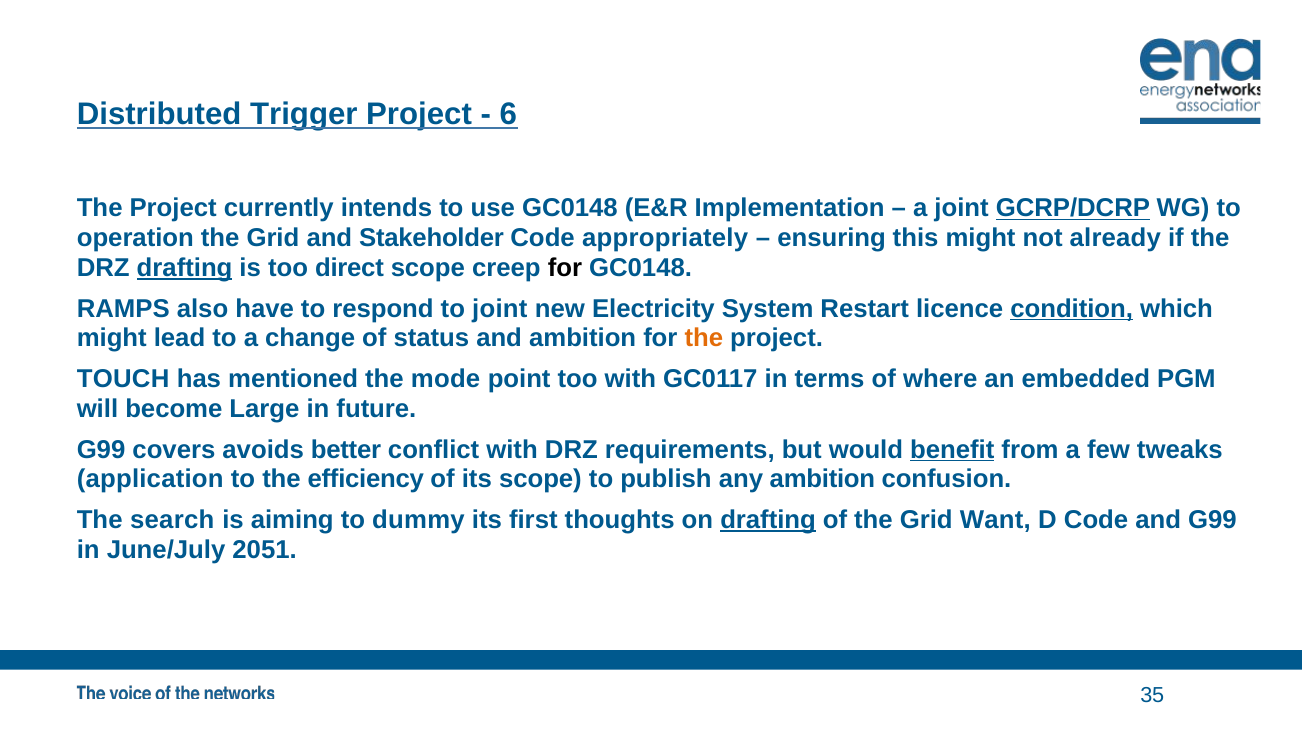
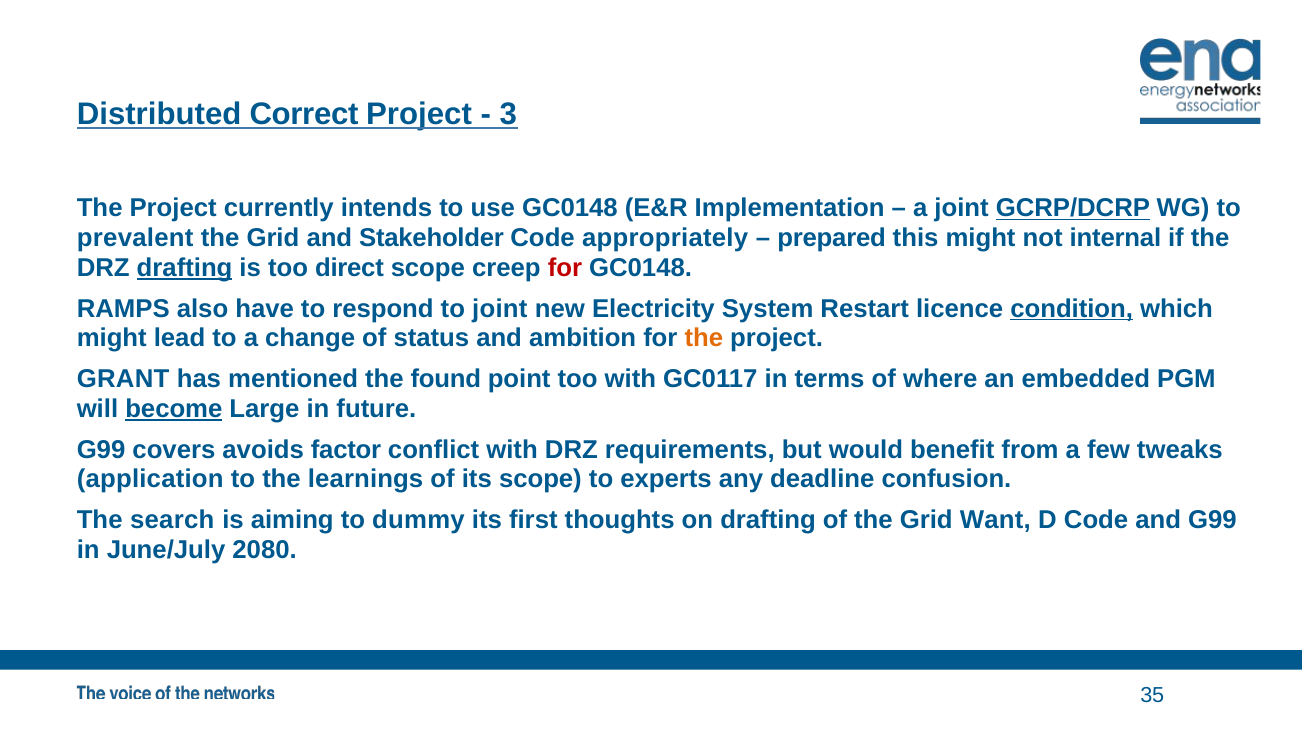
Trigger: Trigger -> Correct
6: 6 -> 3
operation: operation -> prevalent
ensuring: ensuring -> prepared
already: already -> internal
for at (565, 268) colour: black -> red
TOUCH: TOUCH -> GRANT
mode: mode -> found
become underline: none -> present
better: better -> factor
benefit underline: present -> none
efficiency: efficiency -> learnings
publish: publish -> experts
any ambition: ambition -> deadline
drafting at (768, 520) underline: present -> none
2051: 2051 -> 2080
